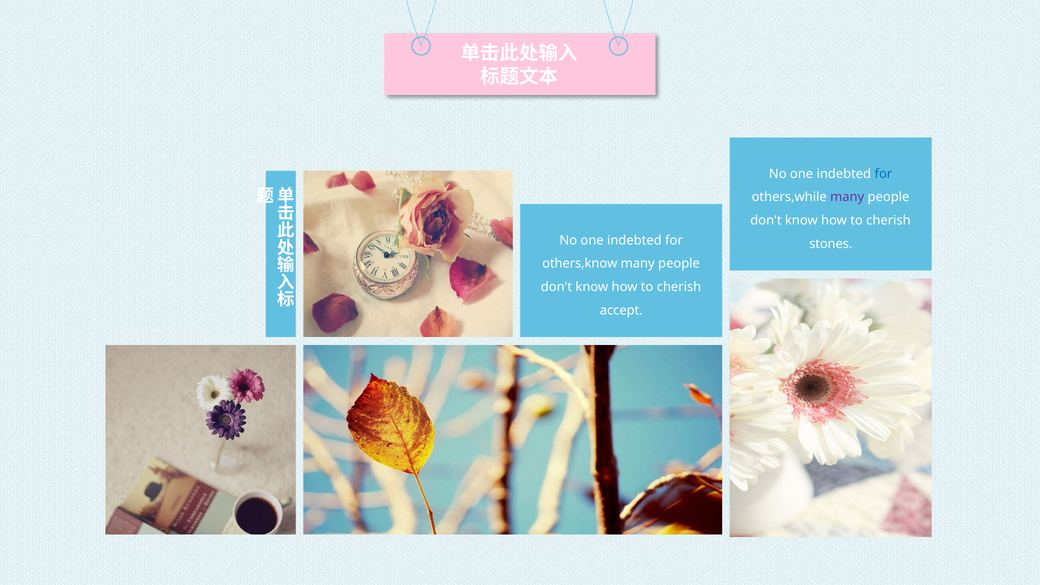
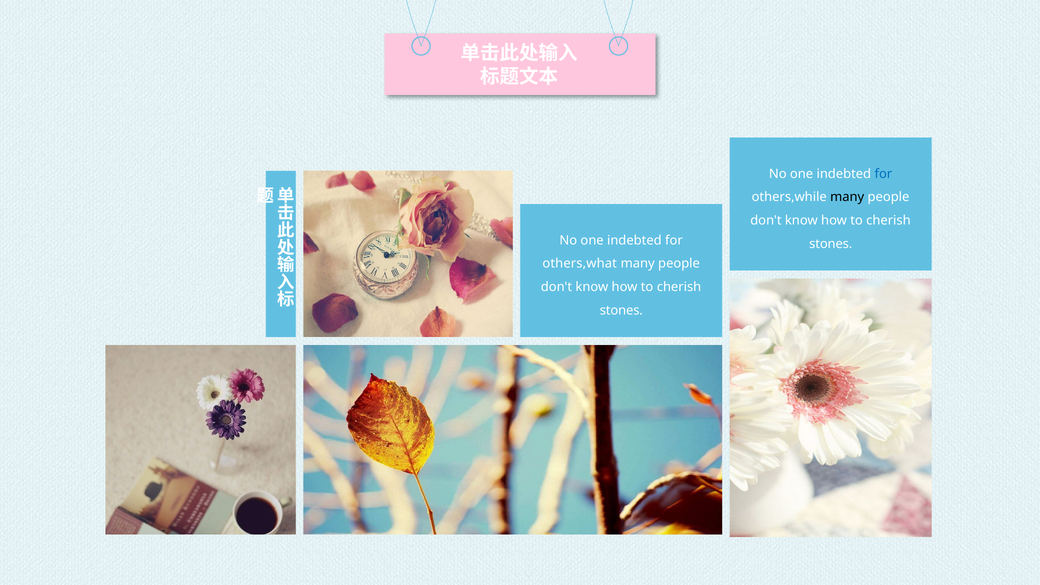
many at (847, 197) colour: purple -> black
others,know: others,know -> others,what
accept at (621, 310): accept -> stones
